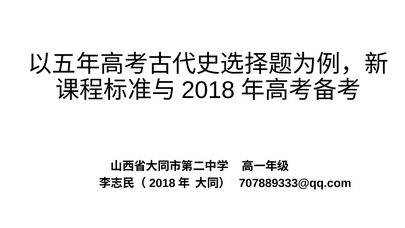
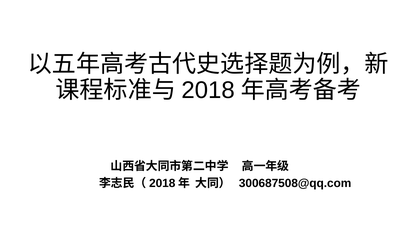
707889333@qq.com: 707889333@qq.com -> 300687508@qq.com
